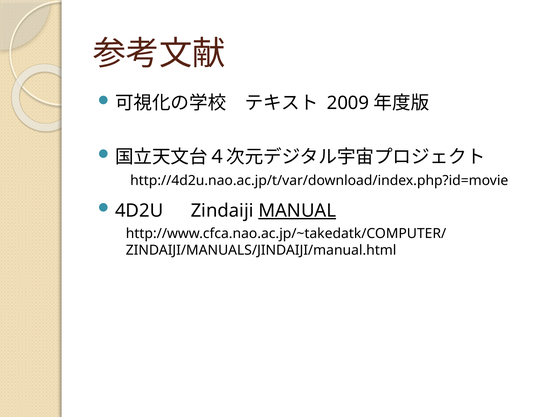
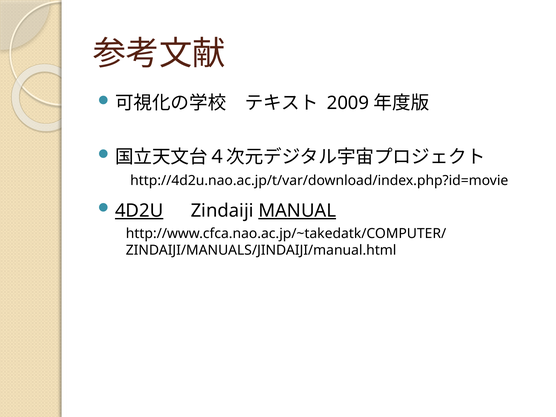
4D2U underline: none -> present
